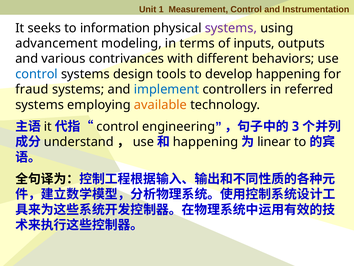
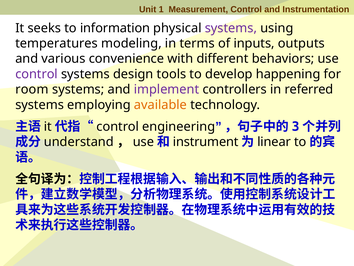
advancement: advancement -> temperatures
contrivances: contrivances -> convenience
control at (37, 74) colour: blue -> purple
fraud: fraud -> room
implement colour: blue -> purple
happening at (206, 142): happening -> instrument
